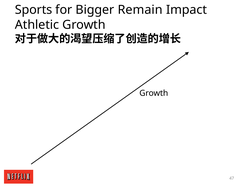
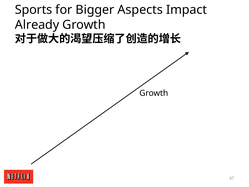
Remain: Remain -> Aspects
Athletic: Athletic -> Already
